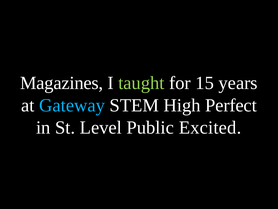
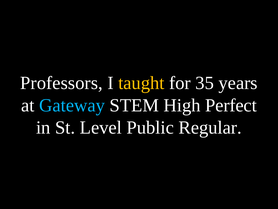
Magazines: Magazines -> Professors
taught colour: light green -> yellow
15: 15 -> 35
Excited: Excited -> Regular
